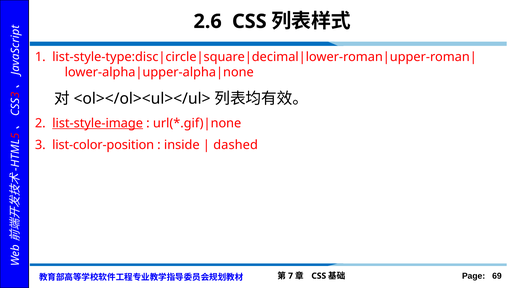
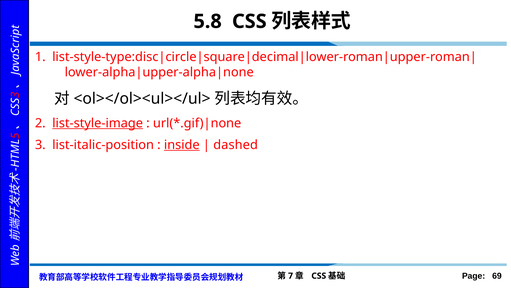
2.6: 2.6 -> 5.8
list-color-position: list-color-position -> list-italic-position
inside underline: none -> present
